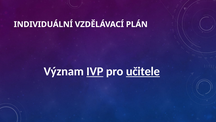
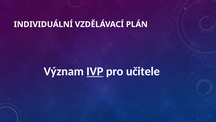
učitele underline: present -> none
